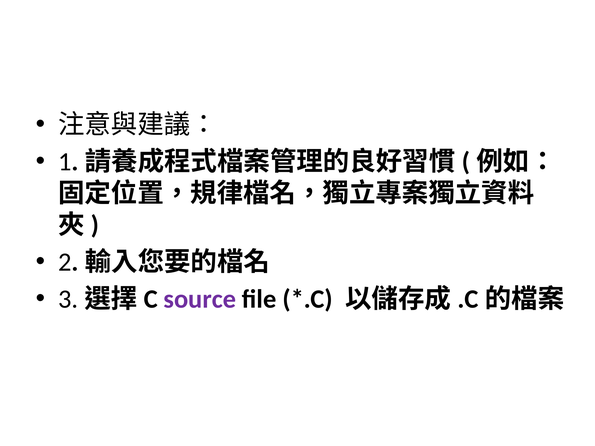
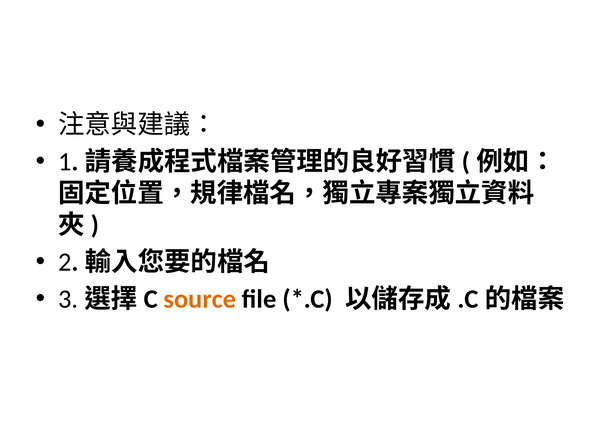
source colour: purple -> orange
